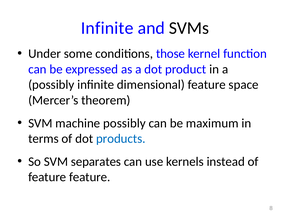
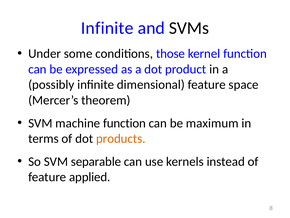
machine possibly: possibly -> function
products colour: blue -> orange
separates: separates -> separable
feature feature: feature -> applied
